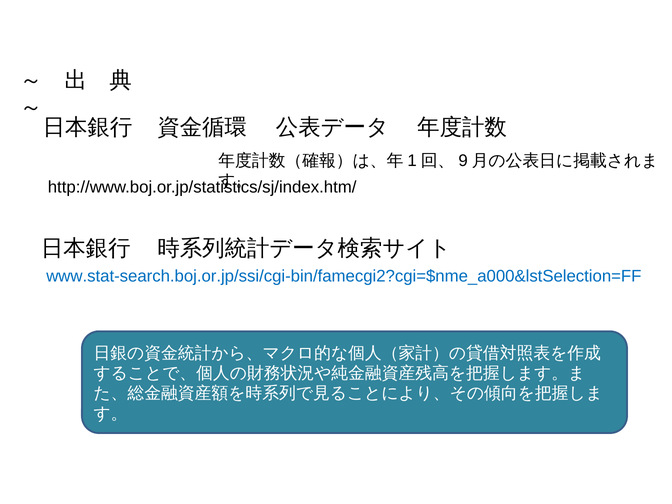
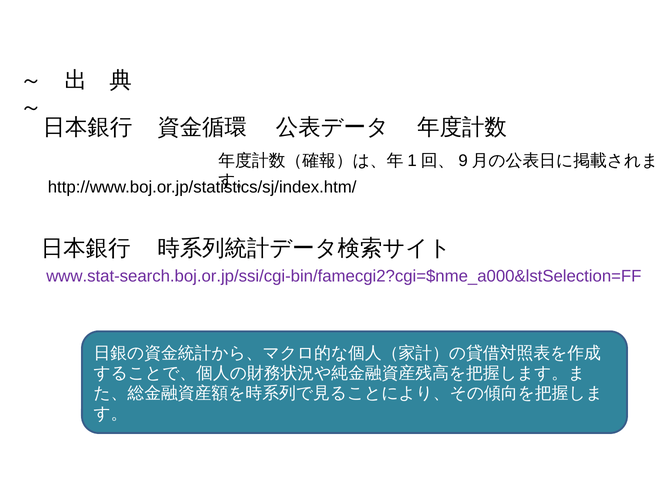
www.stat-search.boj.or.jp/ssi/cgi-bin/famecgi2?cgi=$nme_a000&lstSelection=FF colour: blue -> purple
